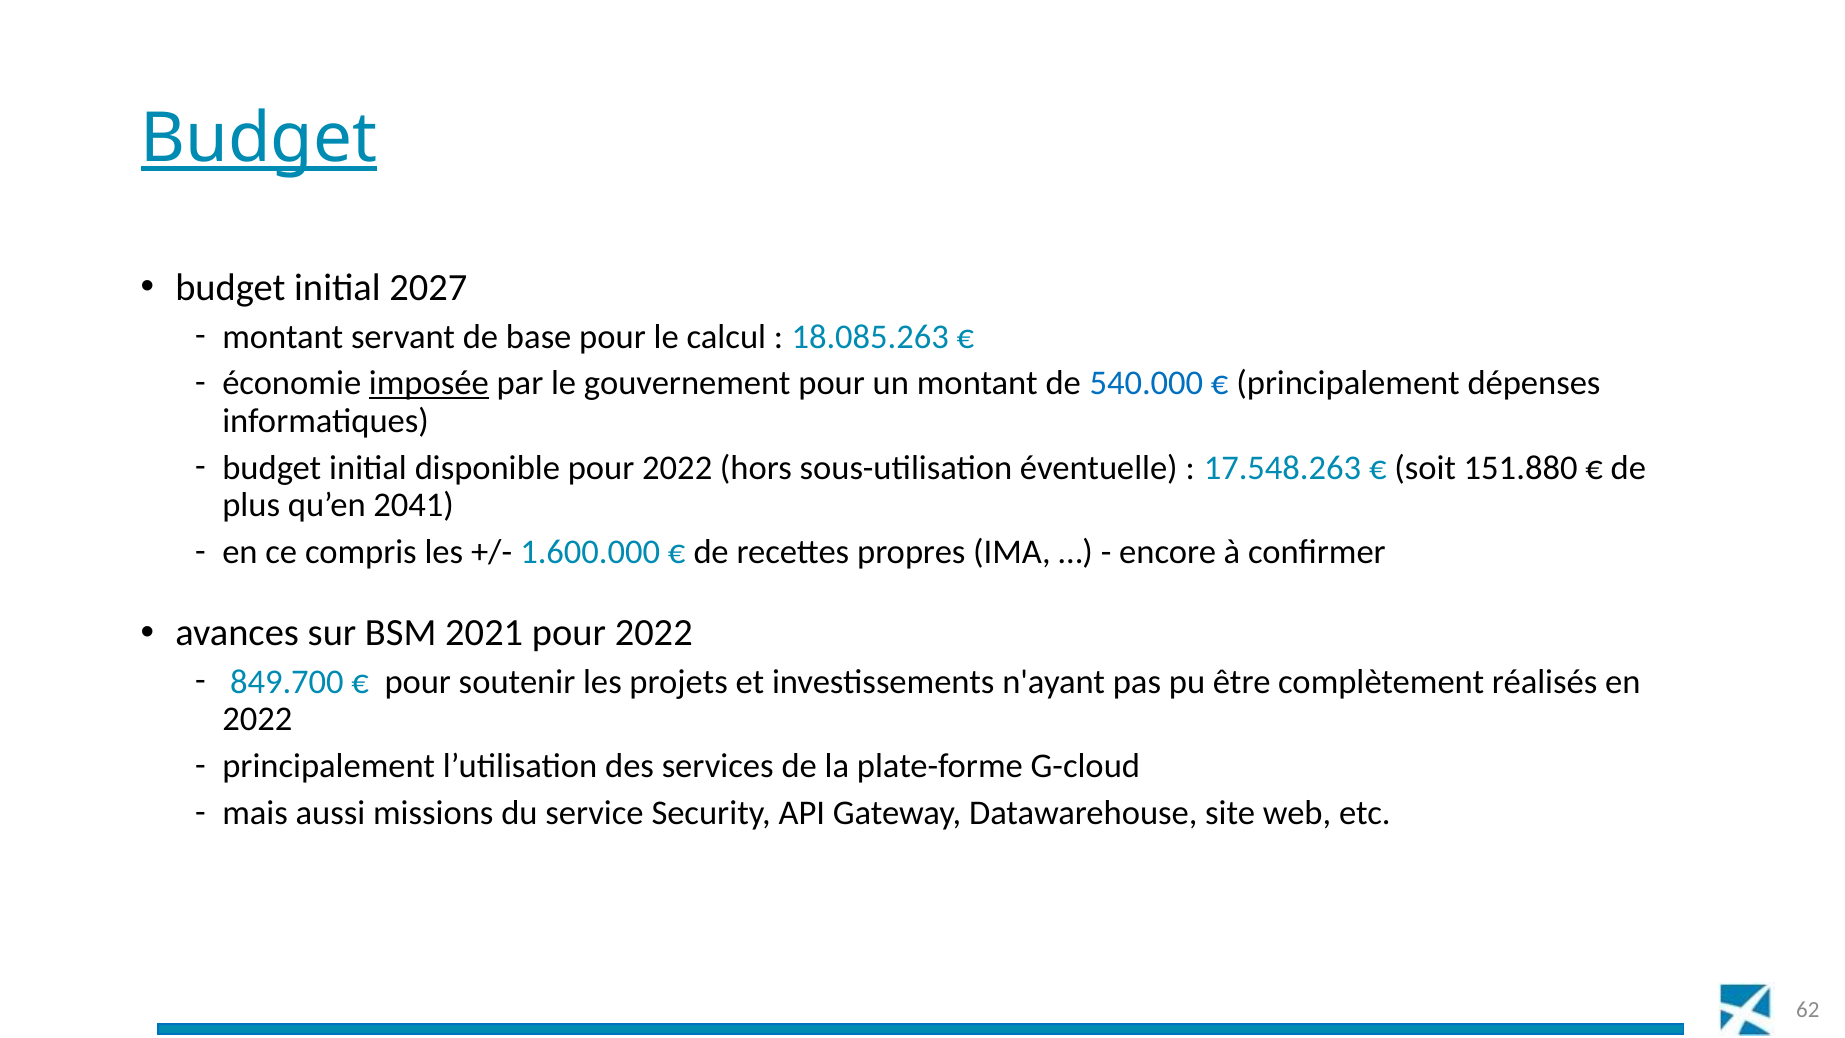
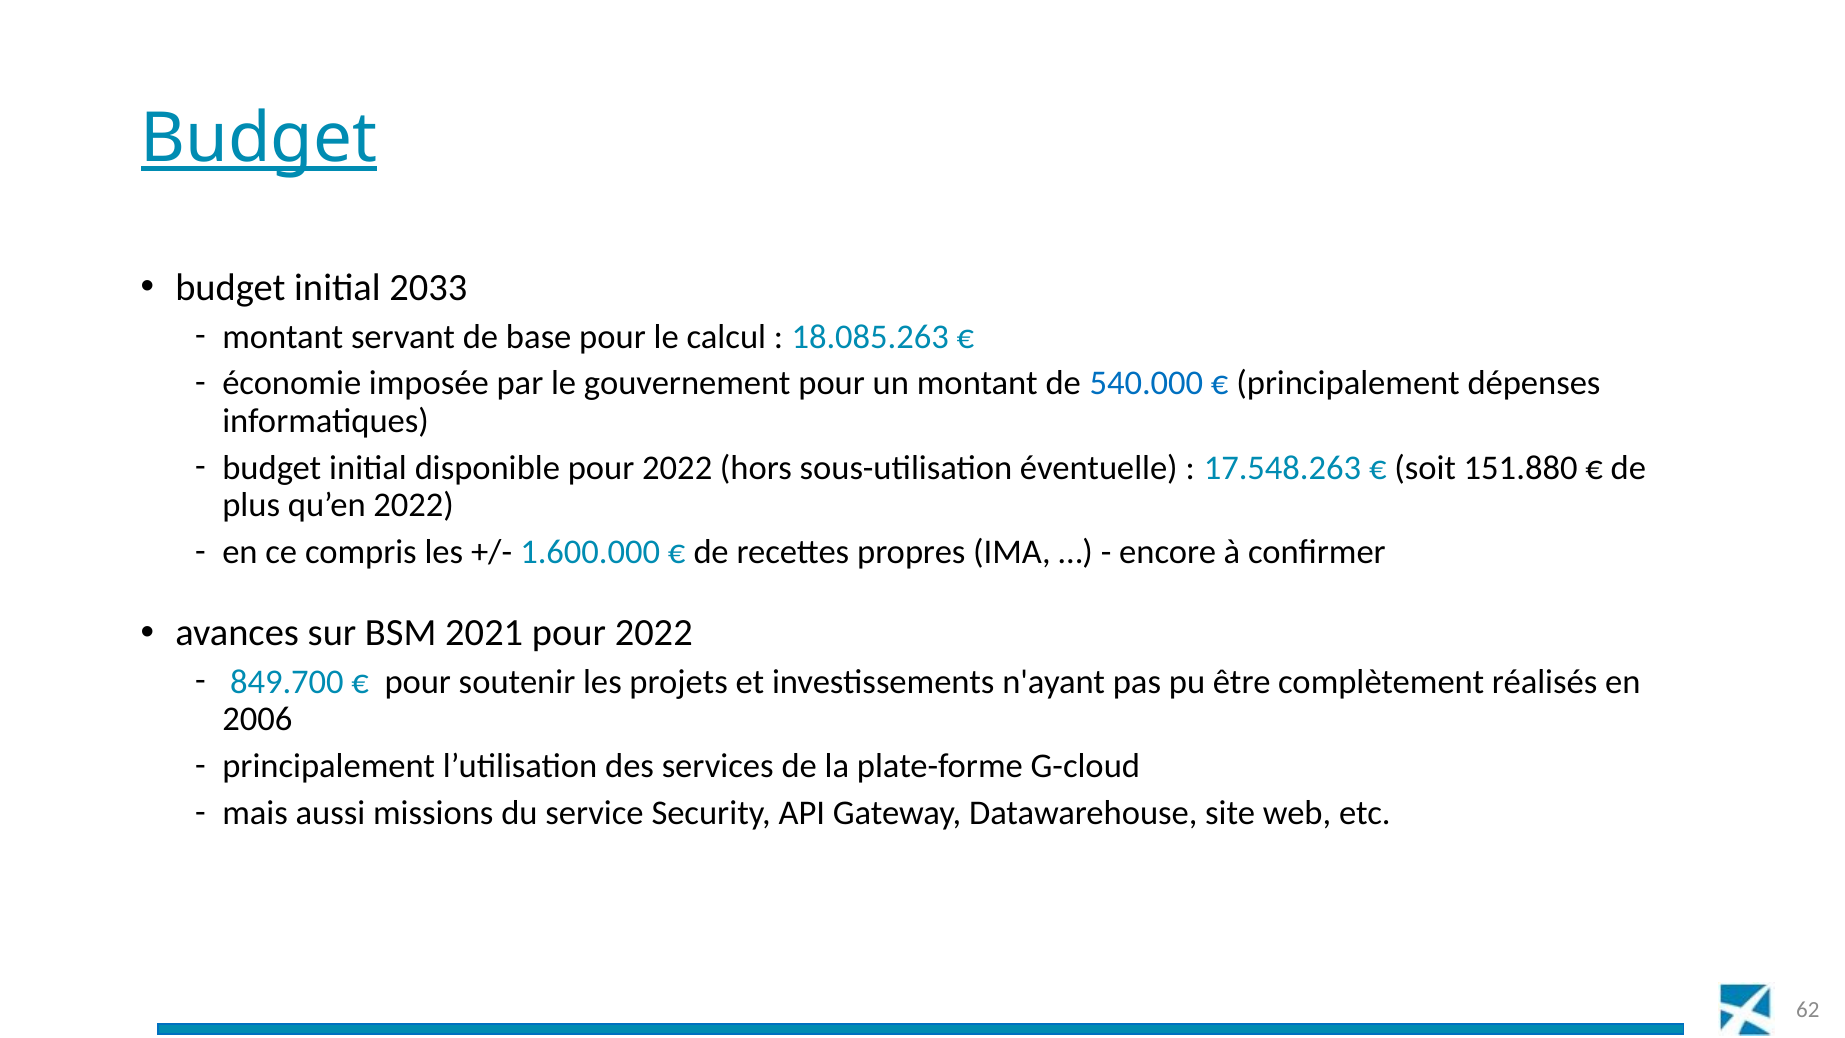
2027: 2027 -> 2033
imposée underline: present -> none
qu’en 2041: 2041 -> 2022
2022 at (257, 719): 2022 -> 2006
